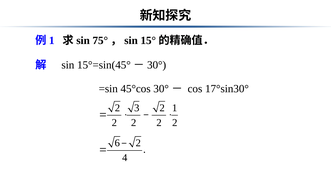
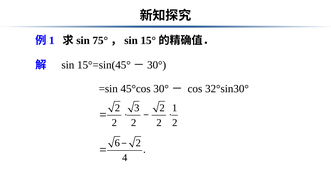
17°sin30°: 17°sin30° -> 32°sin30°
